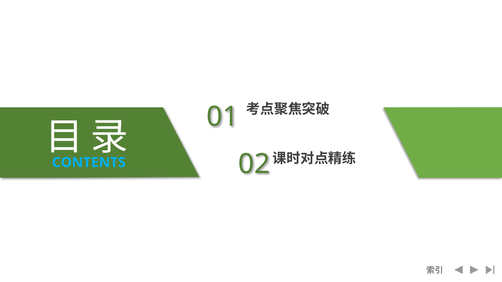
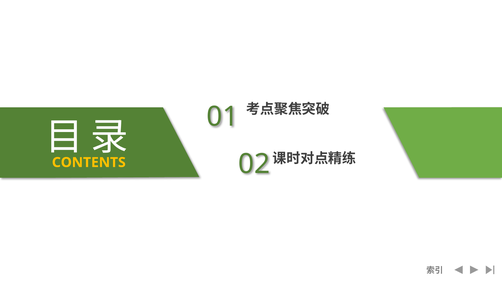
CONTENTS colour: light blue -> yellow
